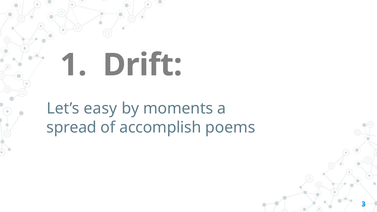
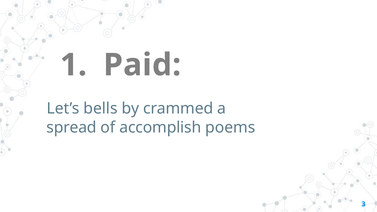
Drift: Drift -> Paid
easy: easy -> bells
moments: moments -> crammed
